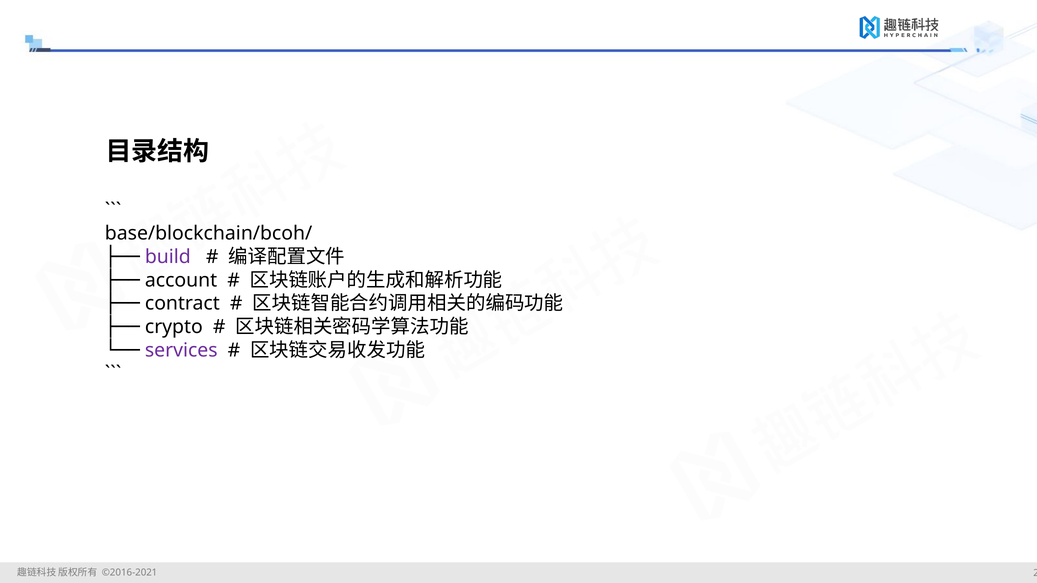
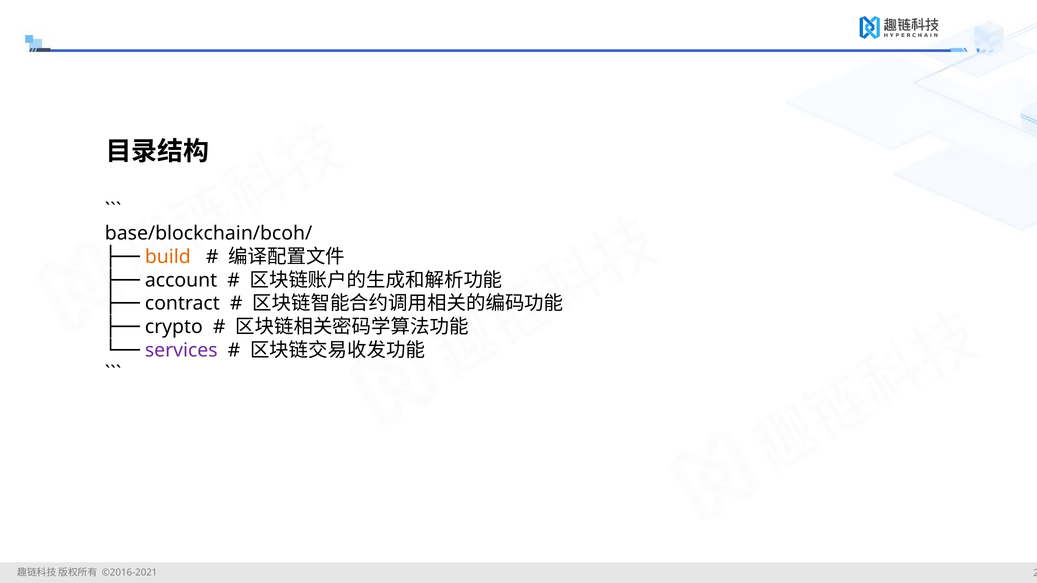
build colour: purple -> orange
